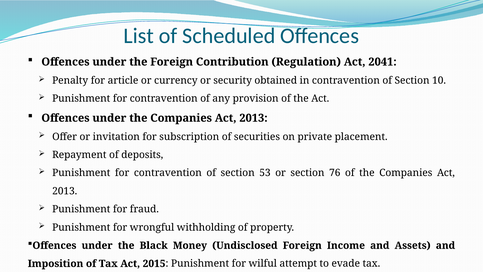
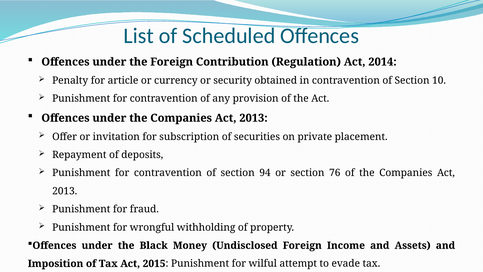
2041: 2041 -> 2014
53: 53 -> 94
